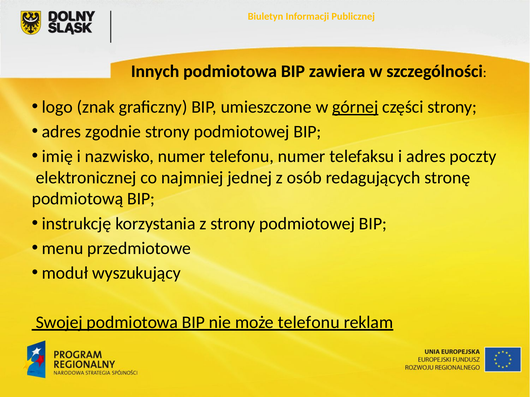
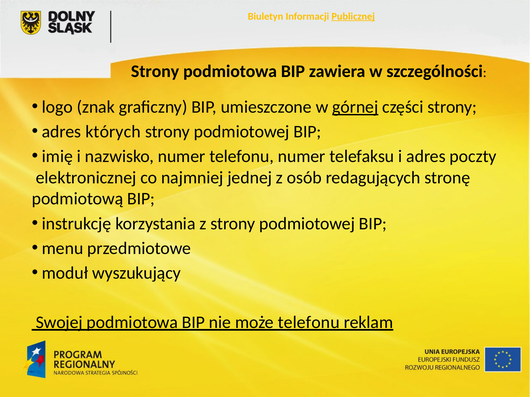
Publicznej underline: none -> present
Innych at (155, 71): Innych -> Strony
zgodnie: zgodnie -> których
